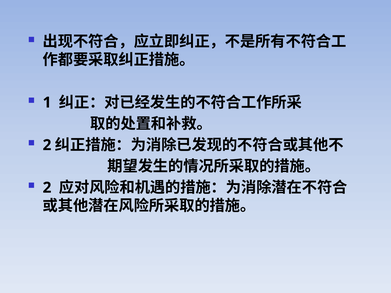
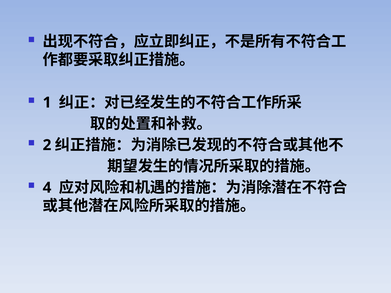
2 at (47, 188): 2 -> 4
